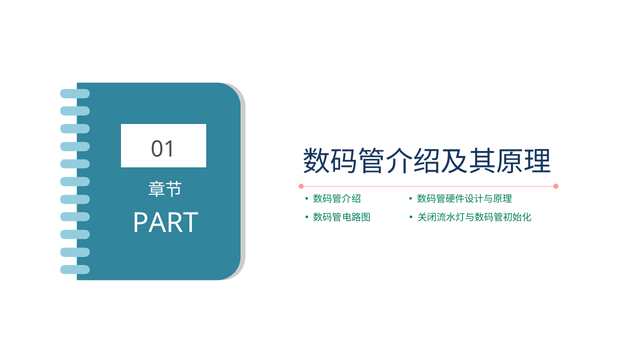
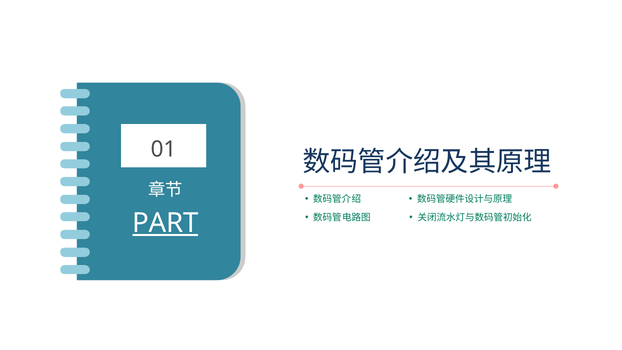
PART underline: none -> present
